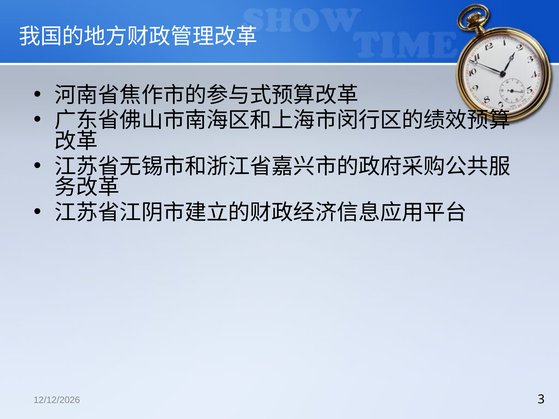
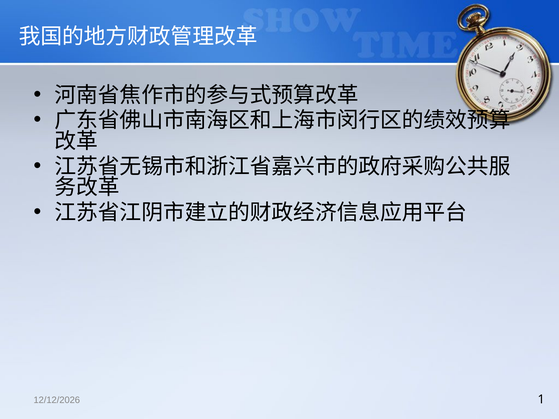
3: 3 -> 1
